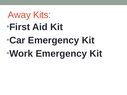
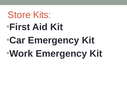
Away: Away -> Store
